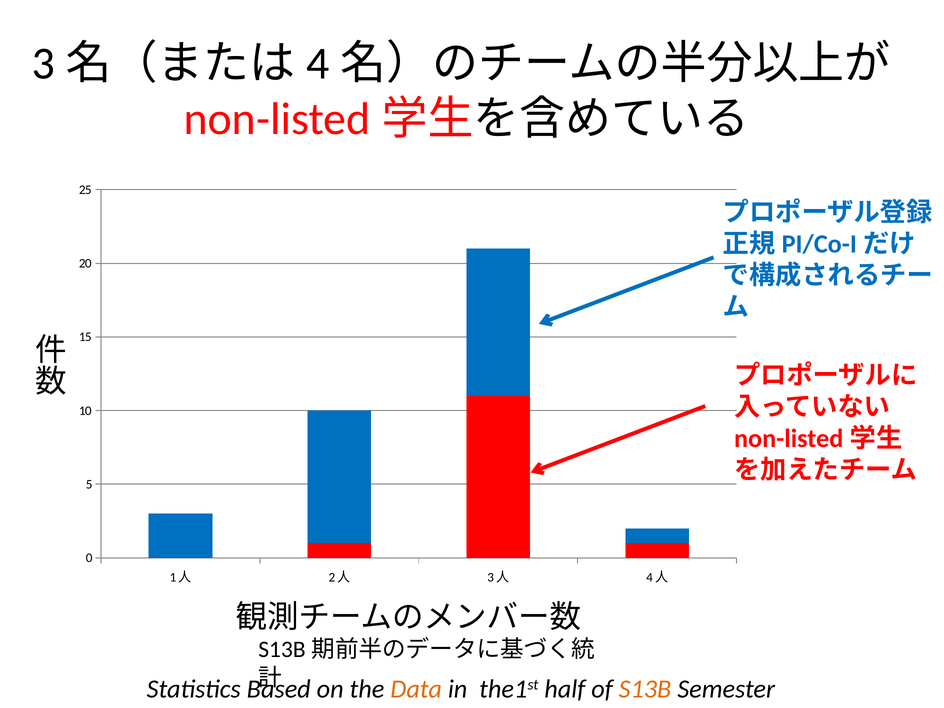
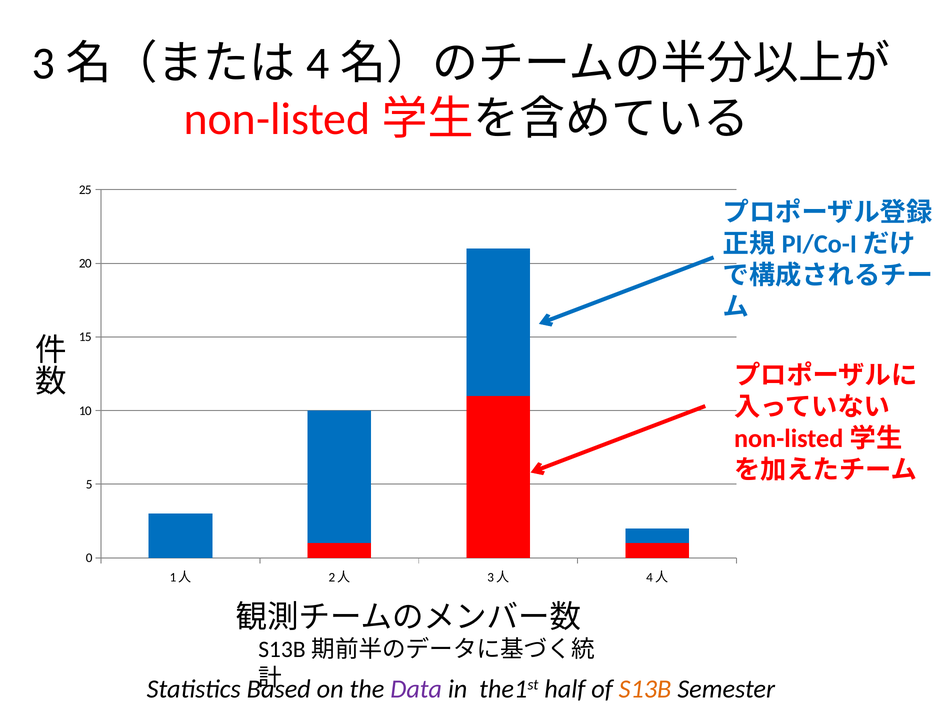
Data colour: orange -> purple
